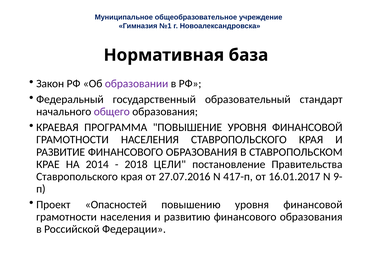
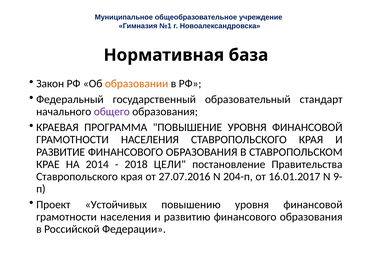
образовании colour: purple -> orange
417-п: 417-п -> 204-п
Опасностей: Опасностей -> Устойчивых
